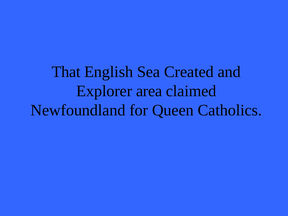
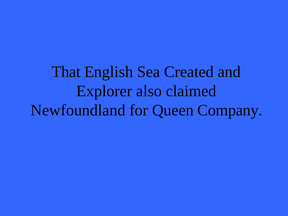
area: area -> also
Catholics: Catholics -> Company
